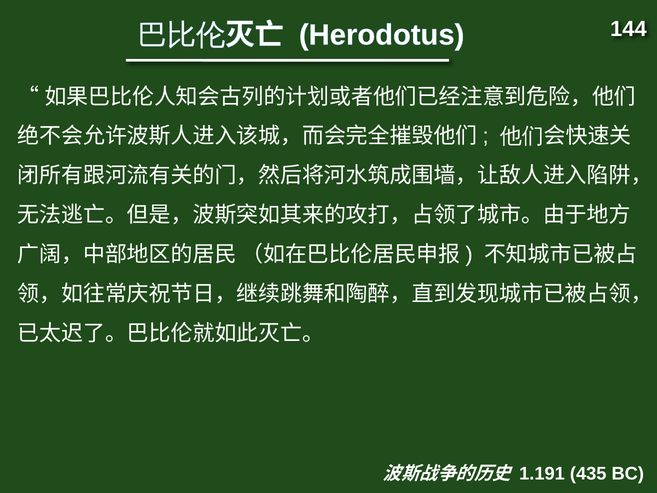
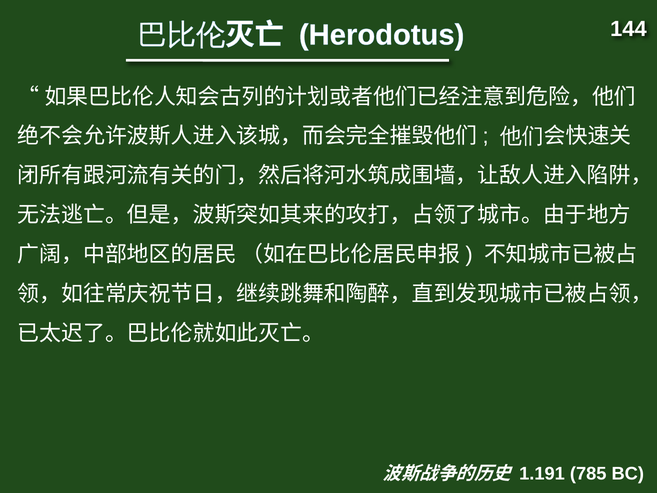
435: 435 -> 785
